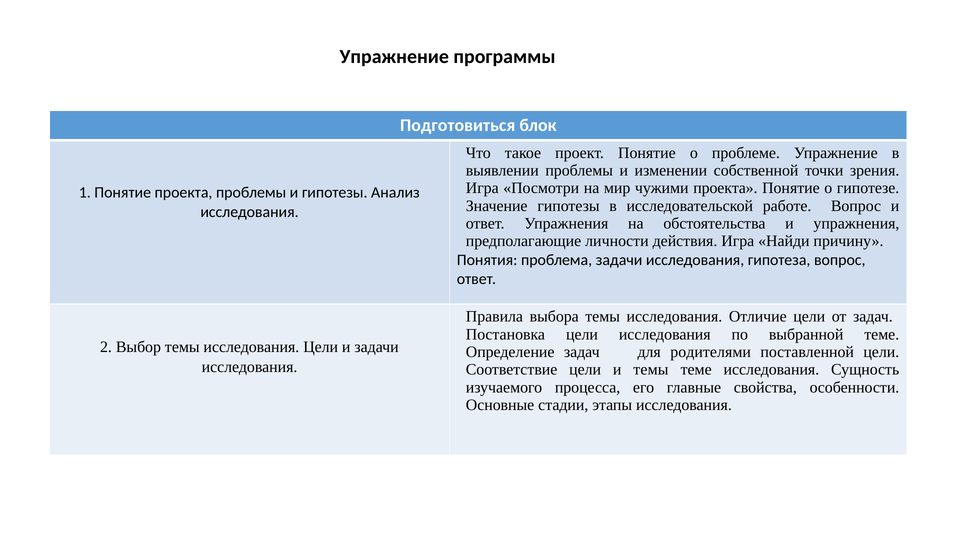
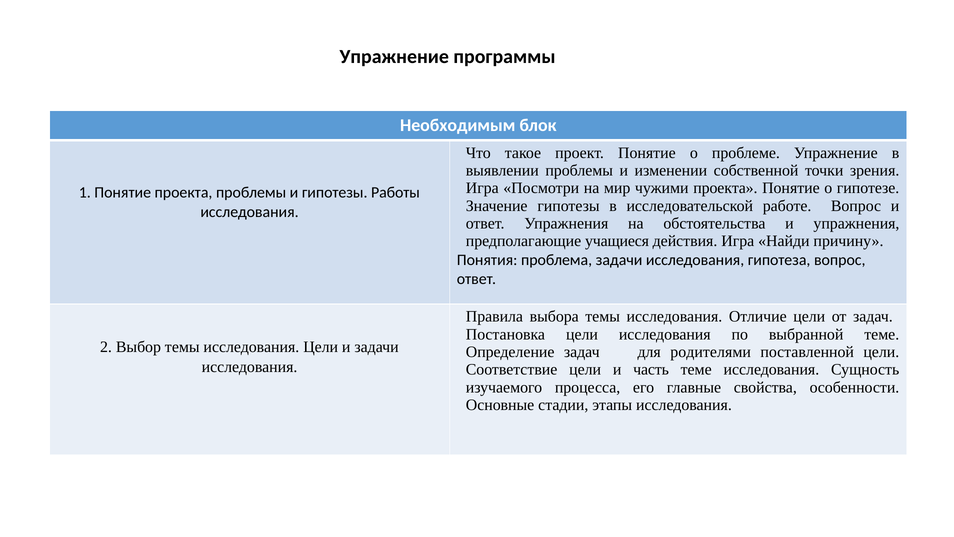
Подготовиться: Подготовиться -> Необходимым
Анализ: Анализ -> Работы
личности: личности -> учащиеся
и темы: темы -> часть
